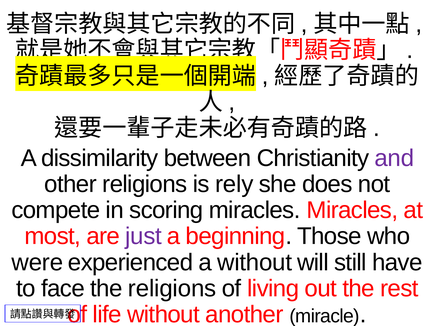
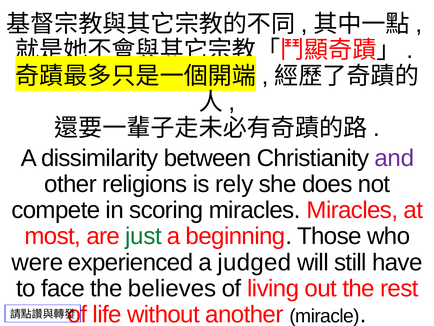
just colour: purple -> green
a without: without -> judged
the religions: religions -> believes
